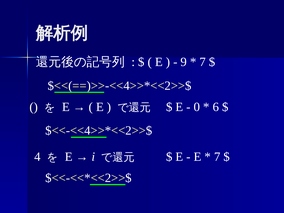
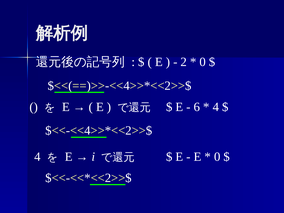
9: 9 -> 2
7 at (203, 62): 7 -> 0
0: 0 -> 6
6 at (216, 107): 6 -> 4
7 at (217, 157): 7 -> 0
